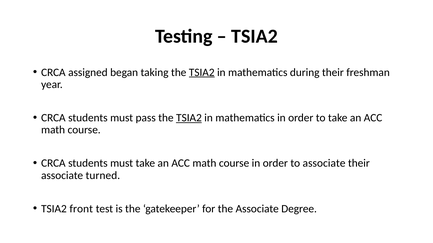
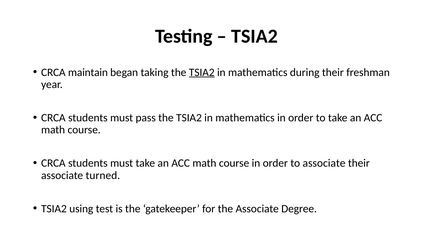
assigned: assigned -> maintain
TSIA2 at (189, 118) underline: present -> none
front: front -> using
